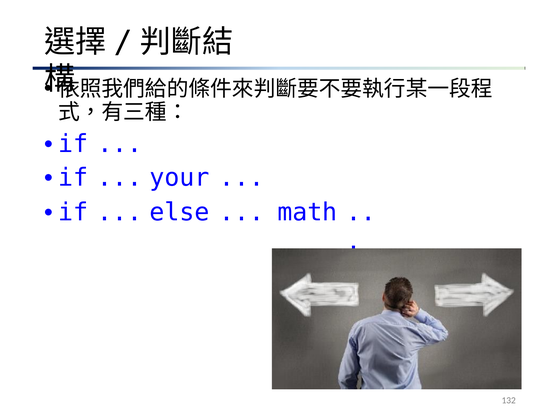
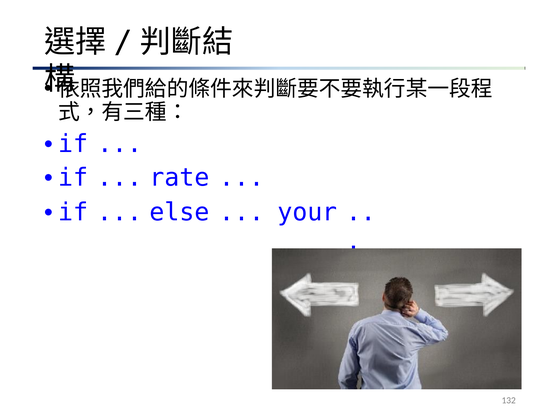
your: your -> rate
math: math -> your
